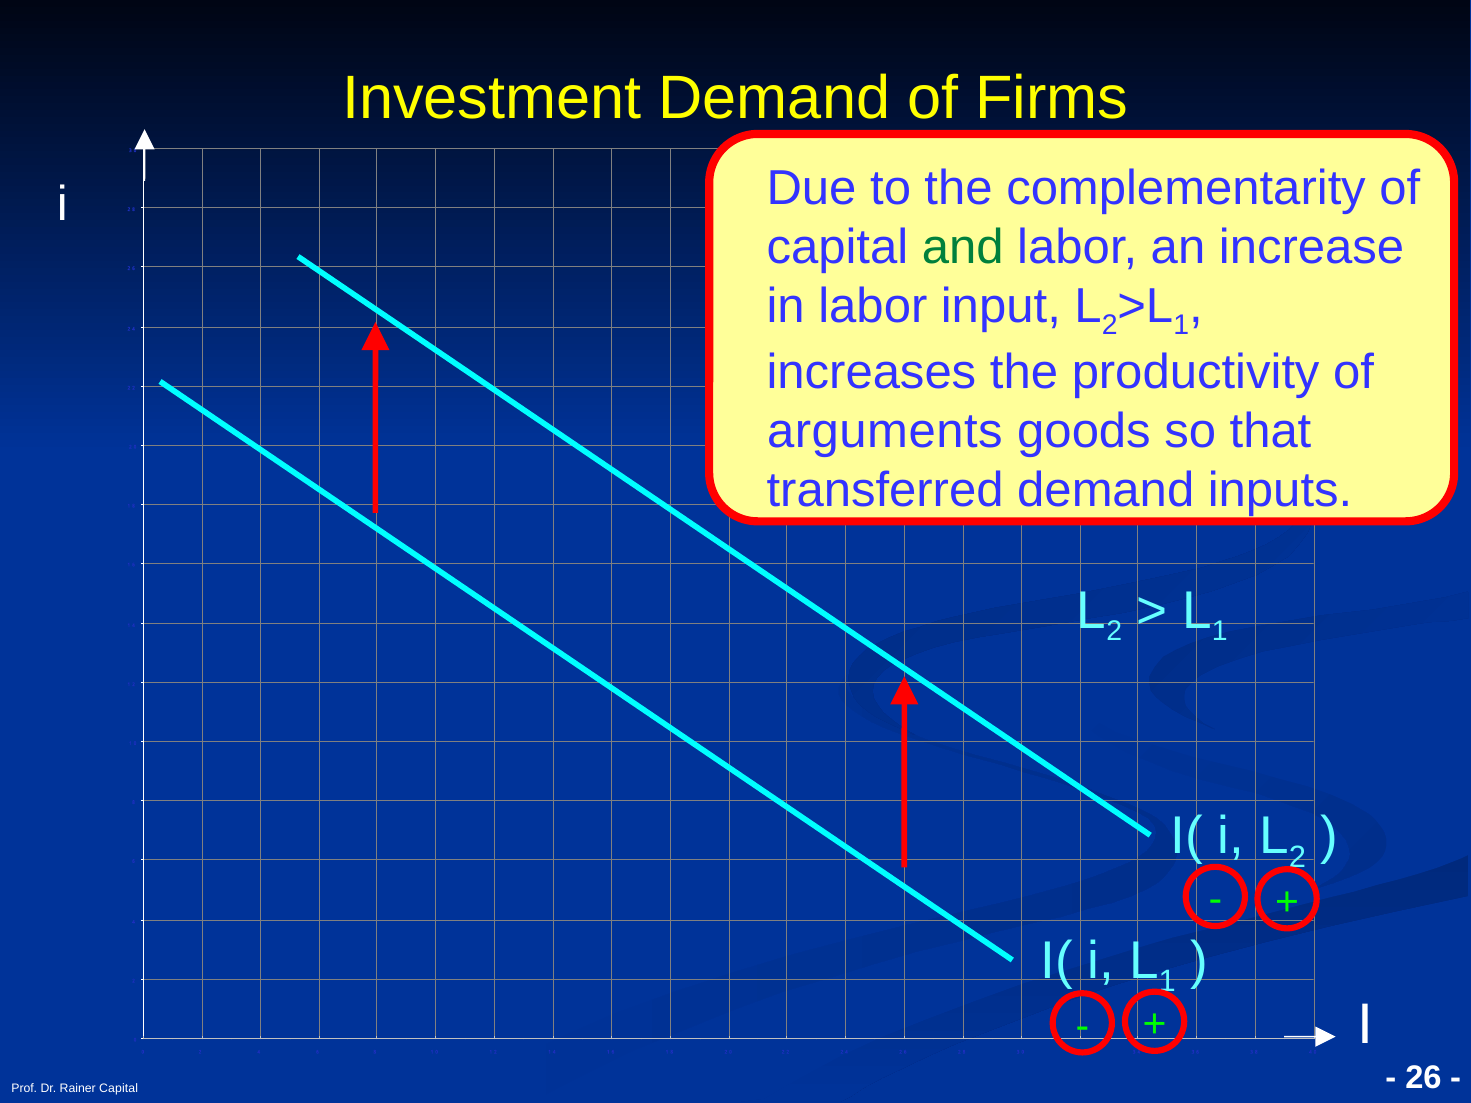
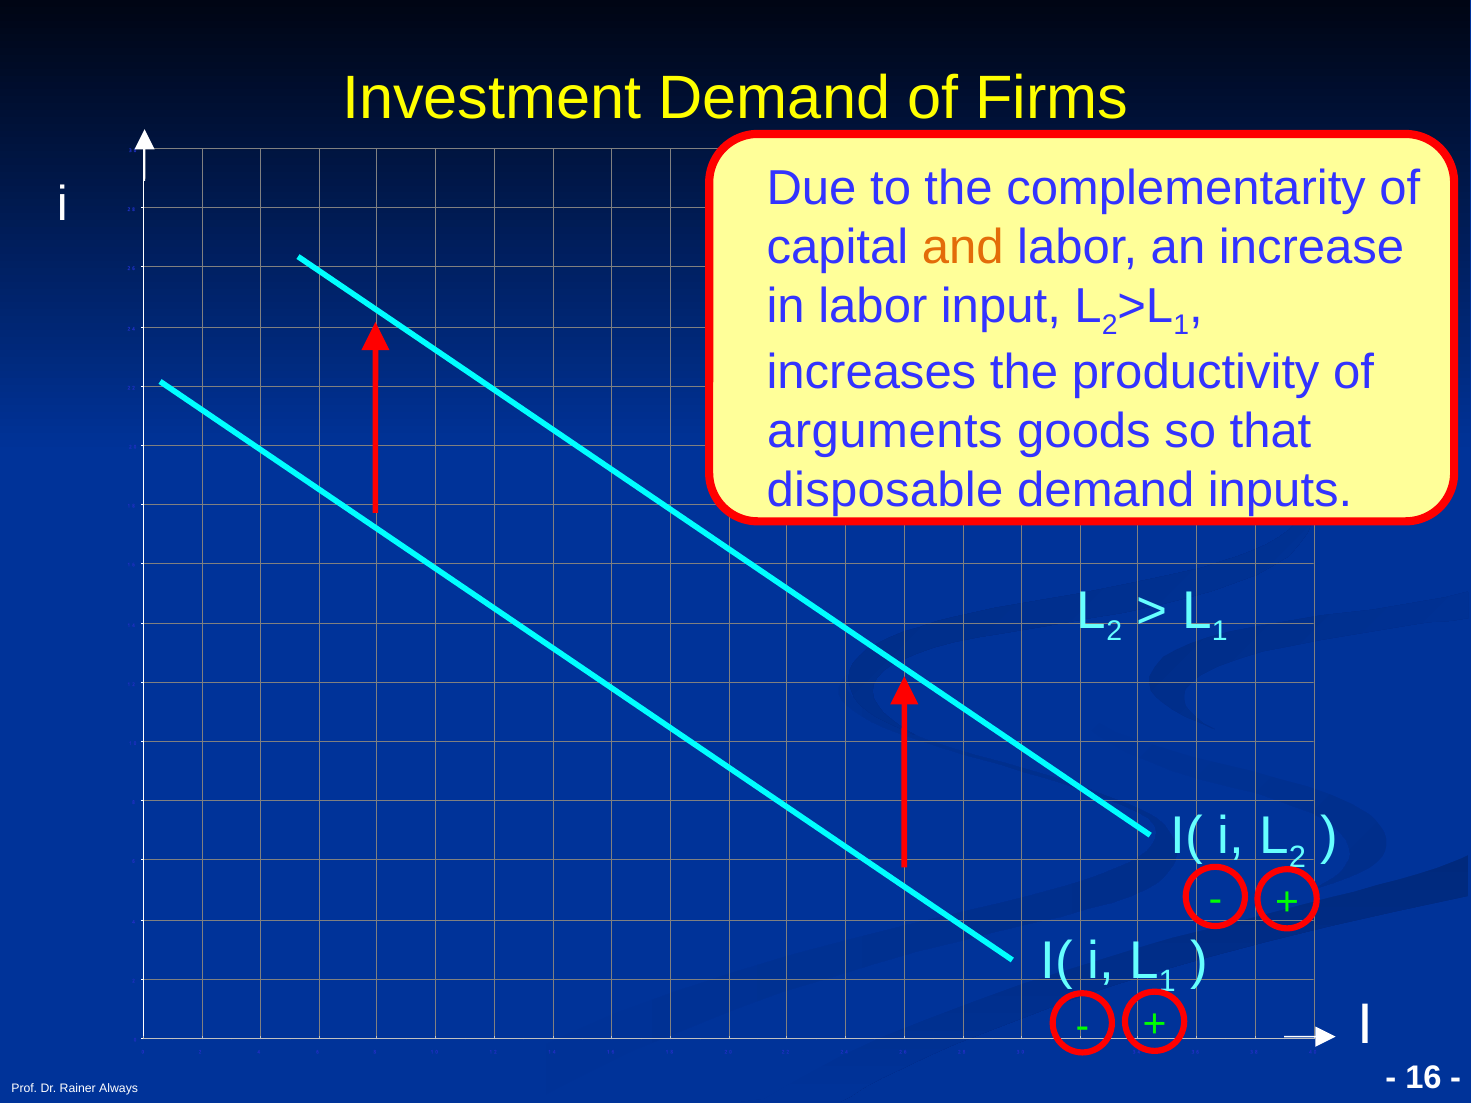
and colour: green -> orange
transferred: transferred -> disposable
26: 26 -> 16
Rainer Capital: Capital -> Always
